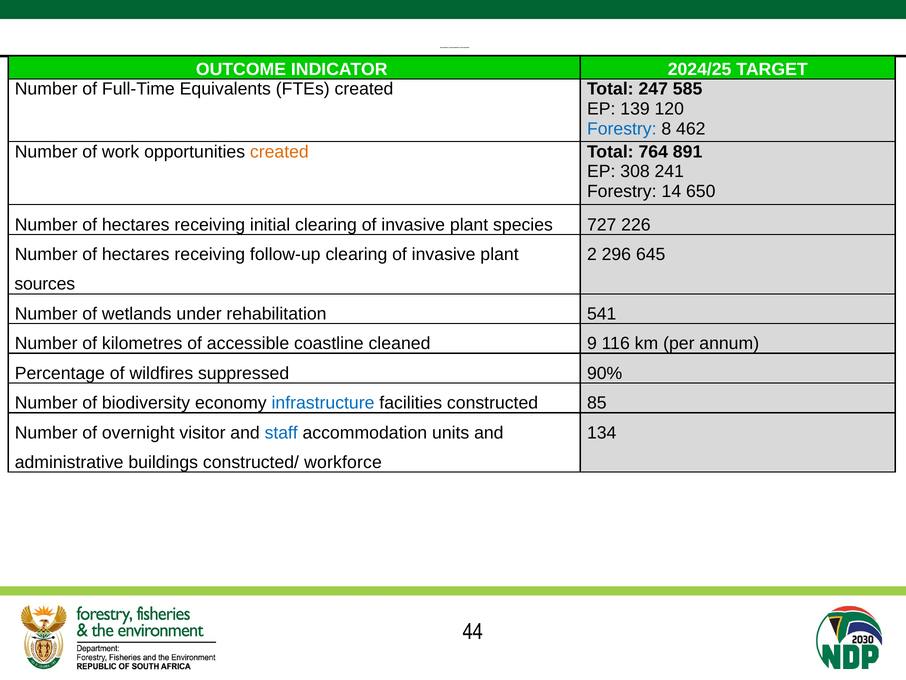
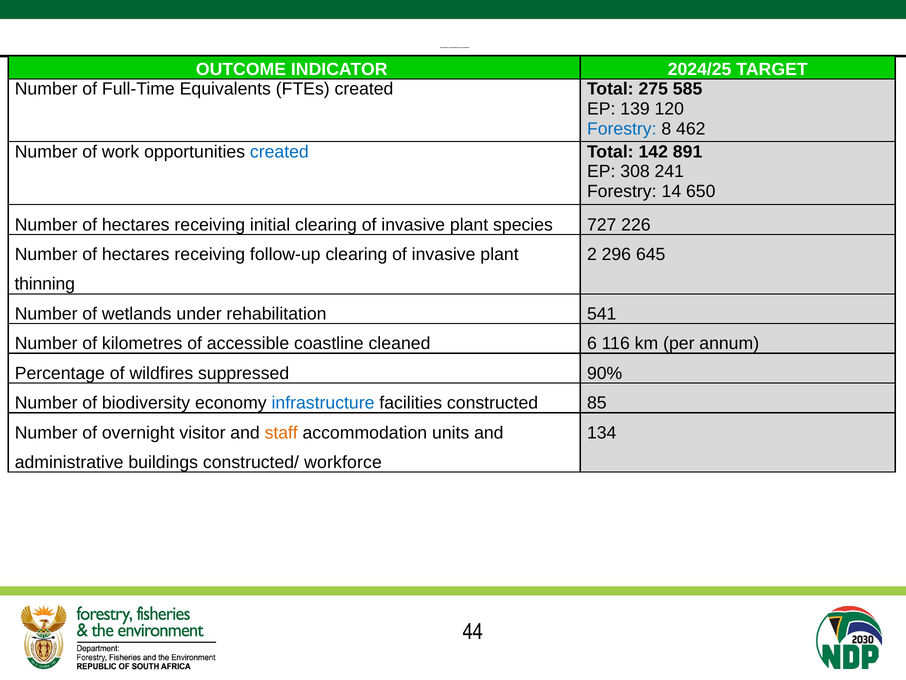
247: 247 -> 275
created at (279, 152) colour: orange -> blue
764: 764 -> 142
sources: sources -> thinning
cleaned 9: 9 -> 6
staff colour: blue -> orange
